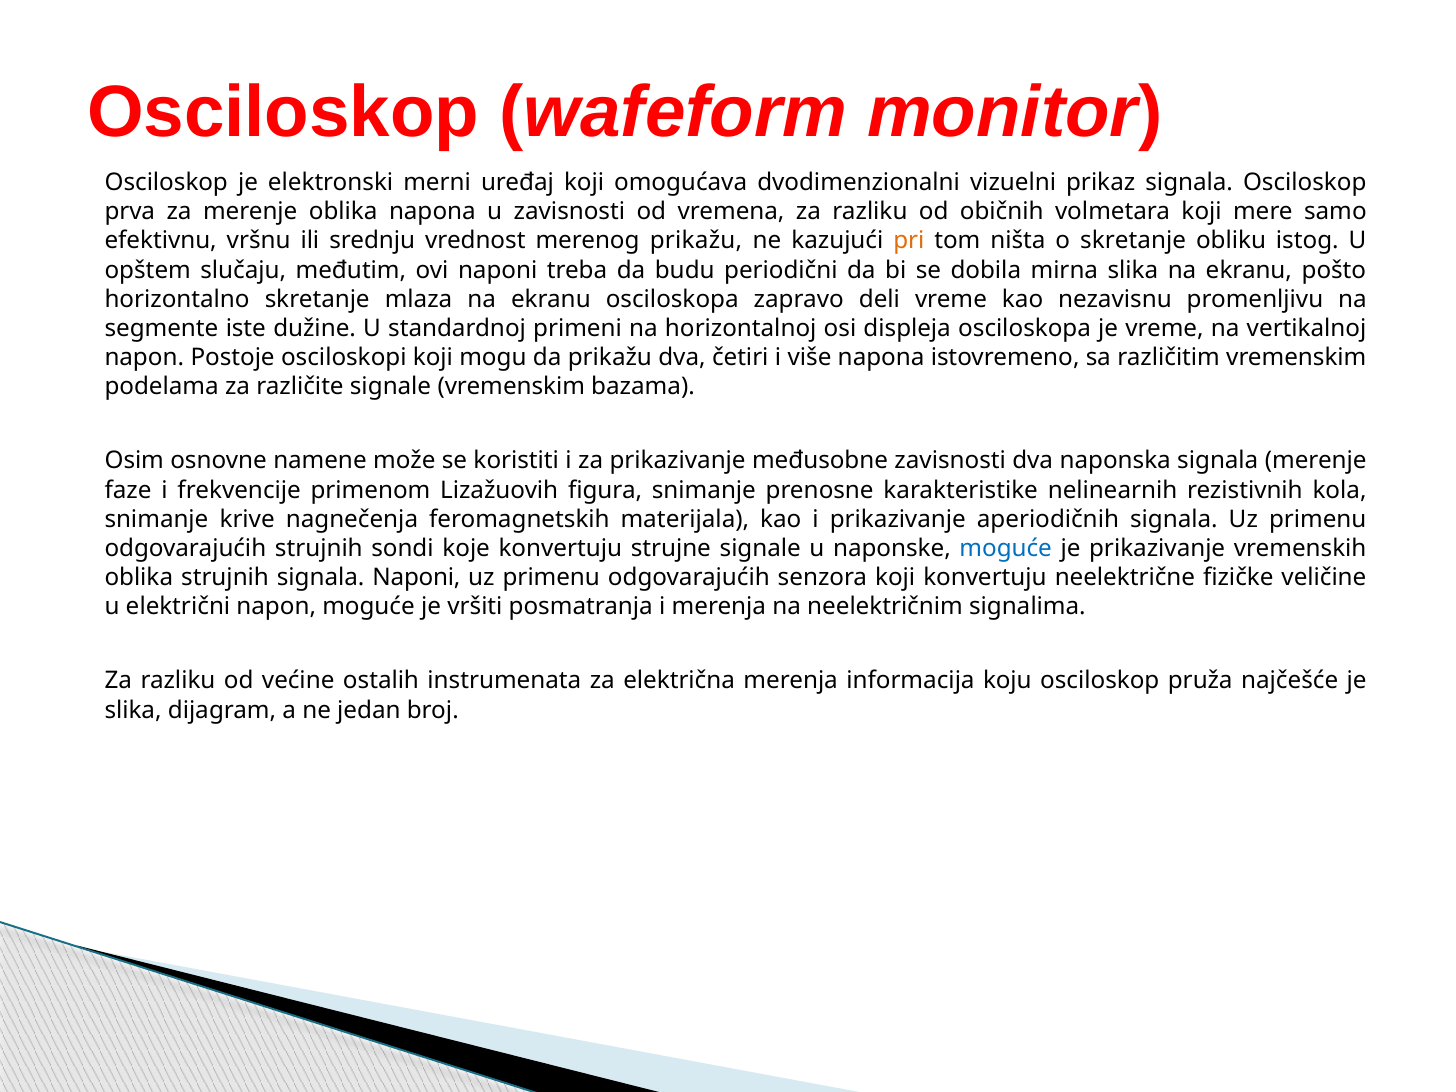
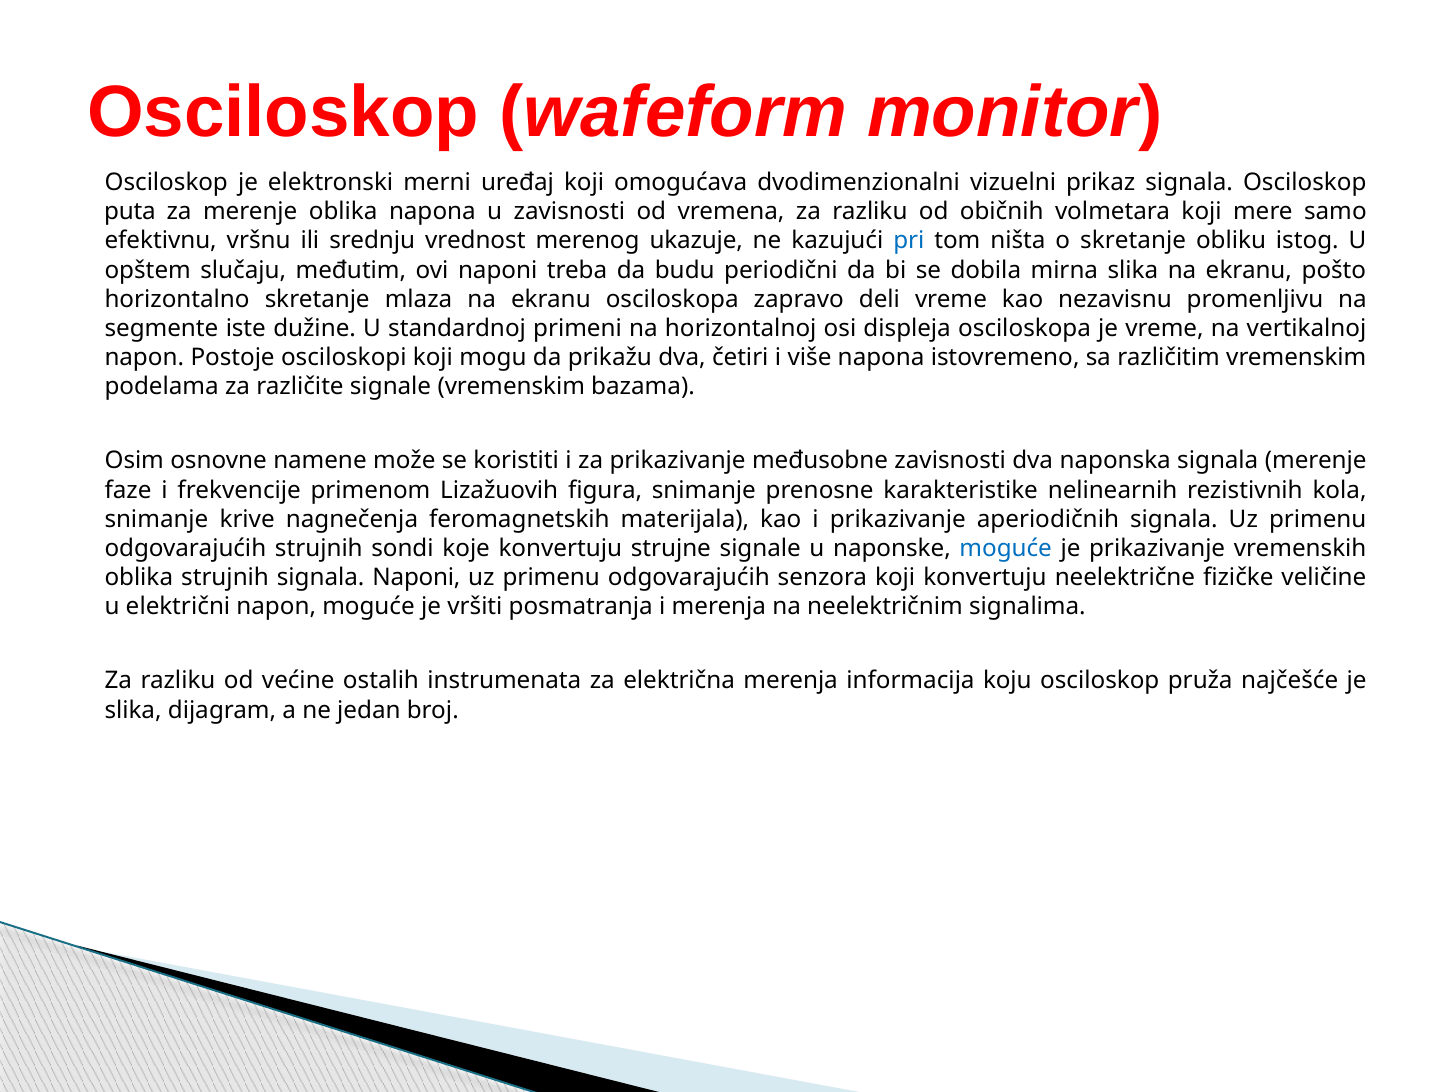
prva: prva -> puta
merenog prikažu: prikažu -> ukazuje
pri colour: orange -> blue
